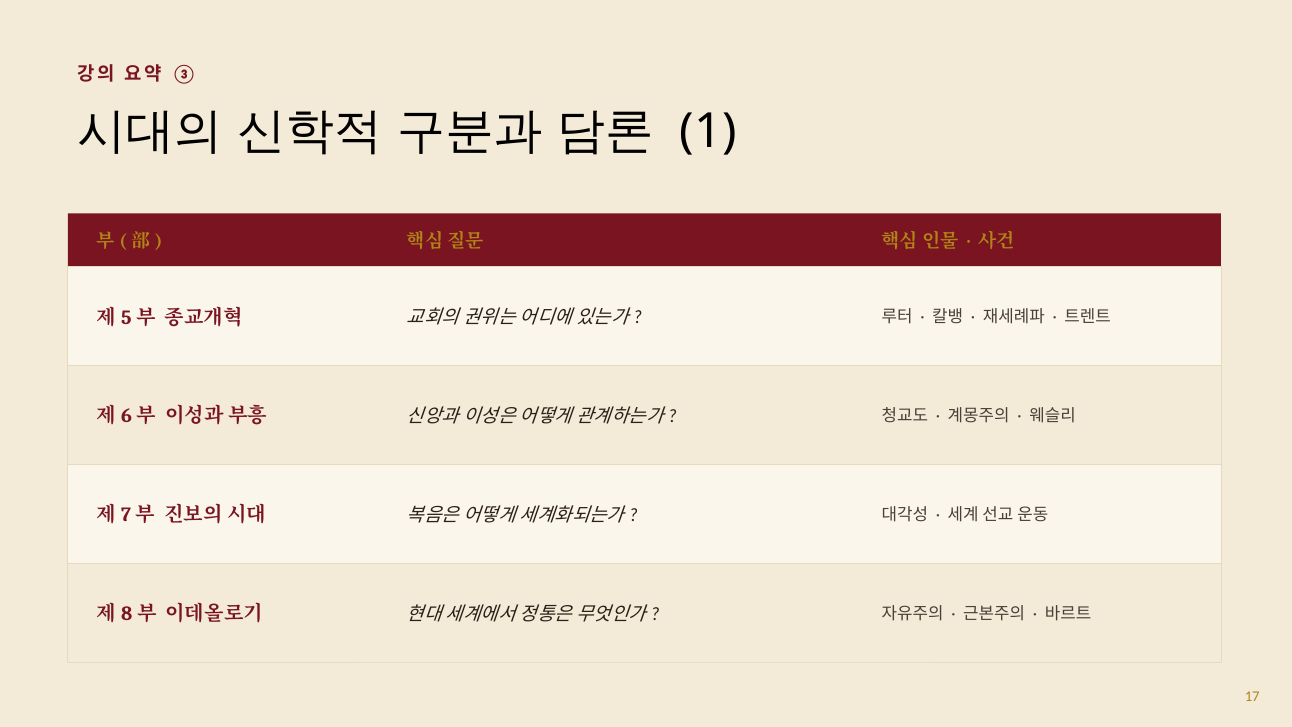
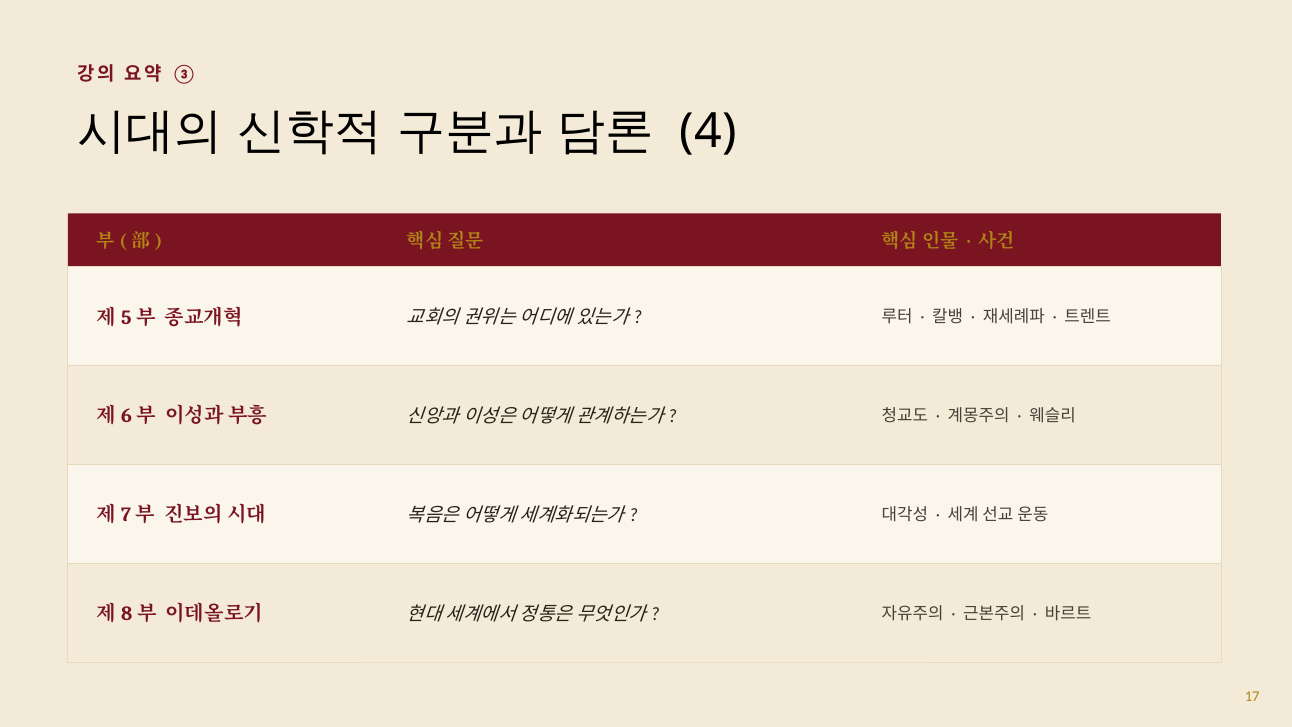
1: 1 -> 4
